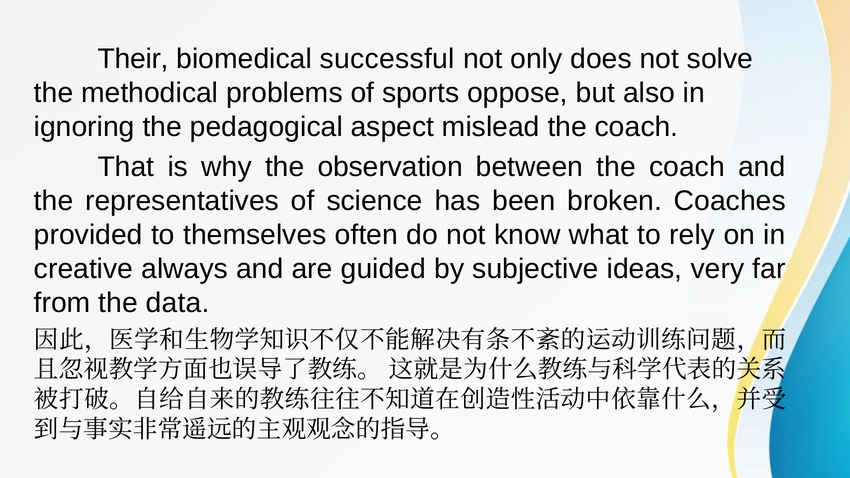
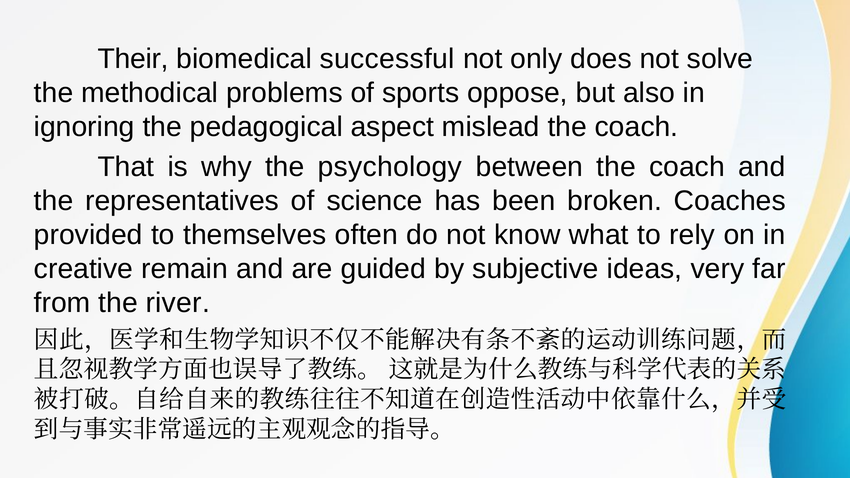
observation: observation -> psychology
always: always -> remain
data: data -> river
